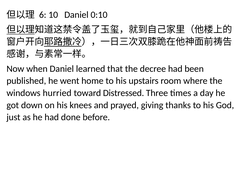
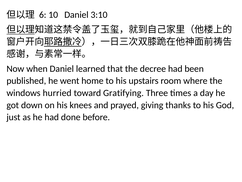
0:10: 0:10 -> 3:10
Distressed: Distressed -> Gratifying
